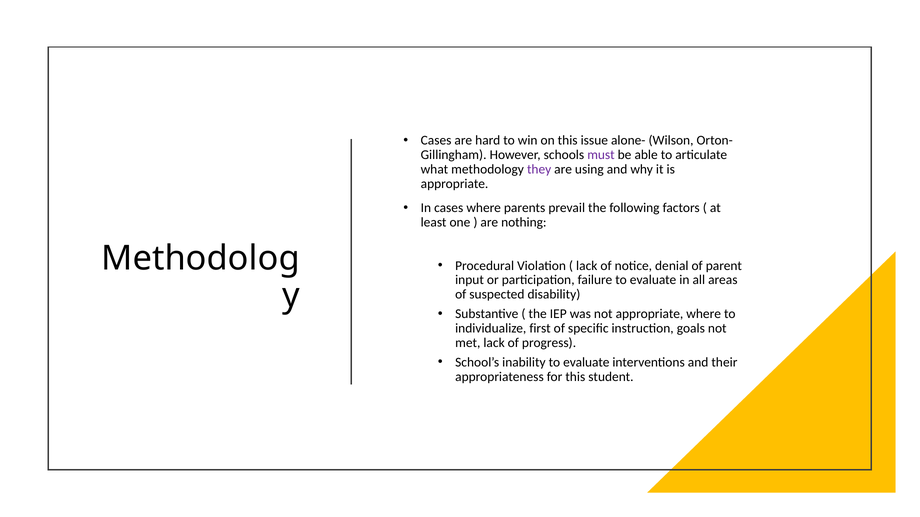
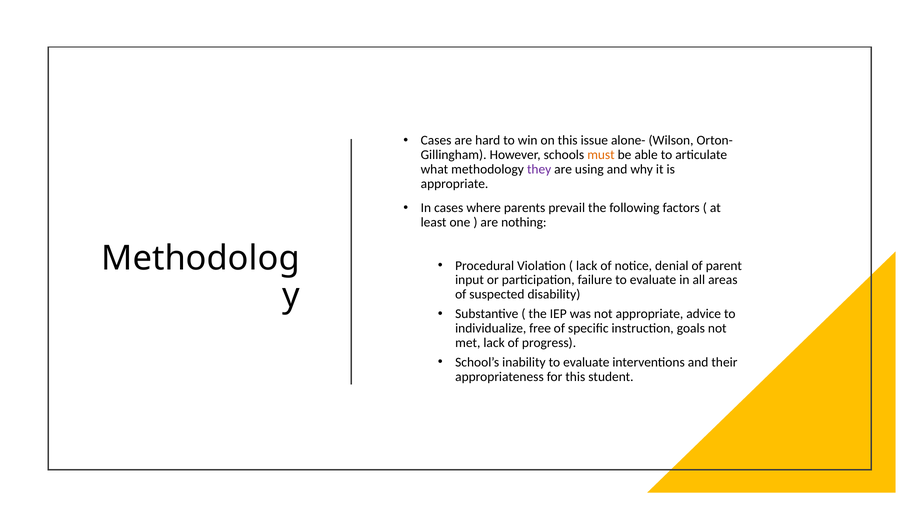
must colour: purple -> orange
appropriate where: where -> advice
first: first -> free
